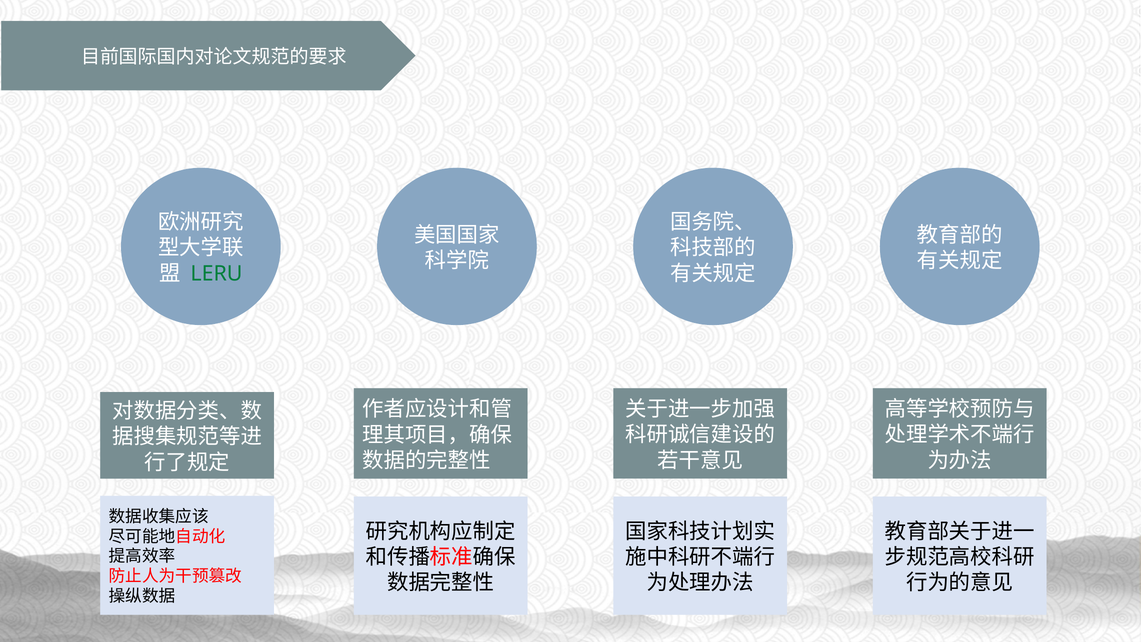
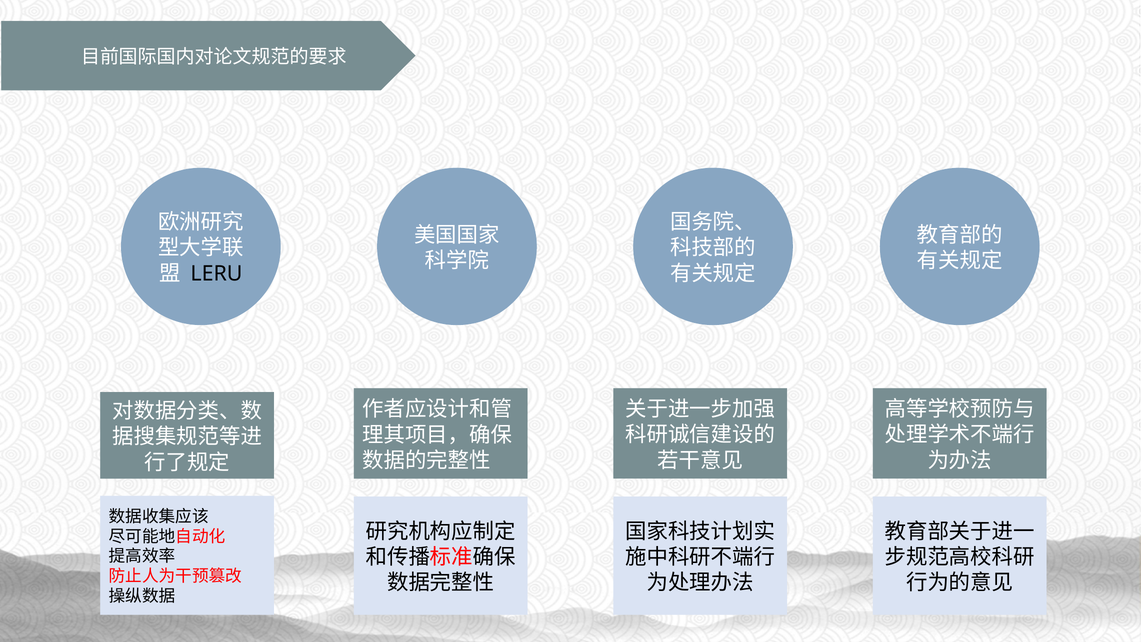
LERU colour: green -> black
